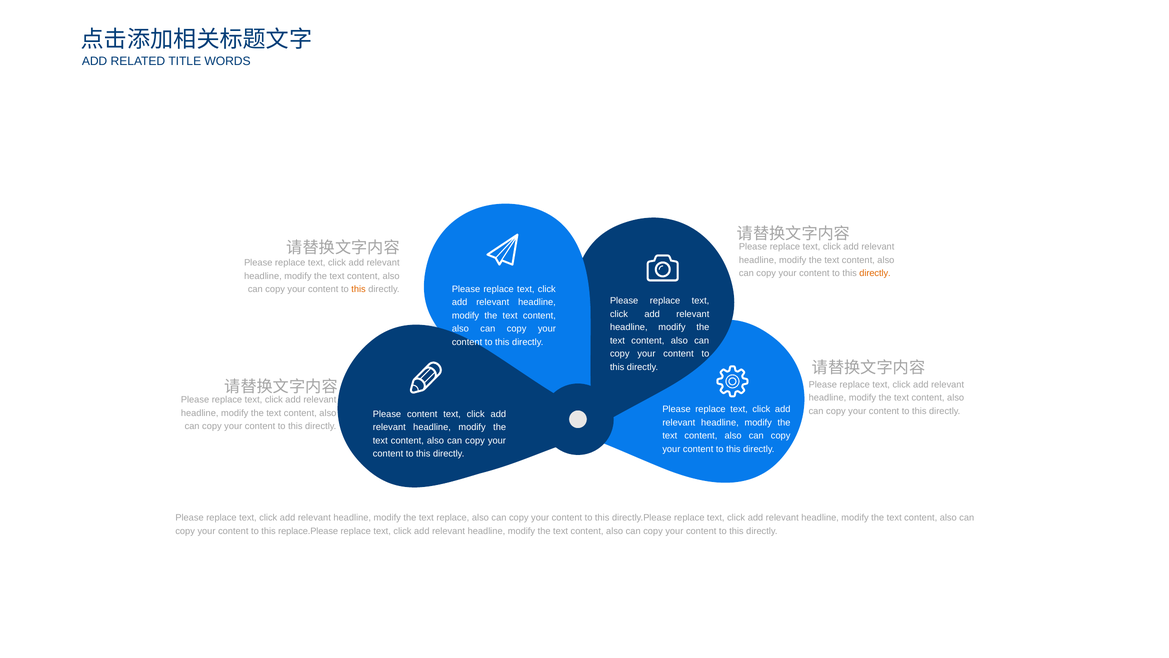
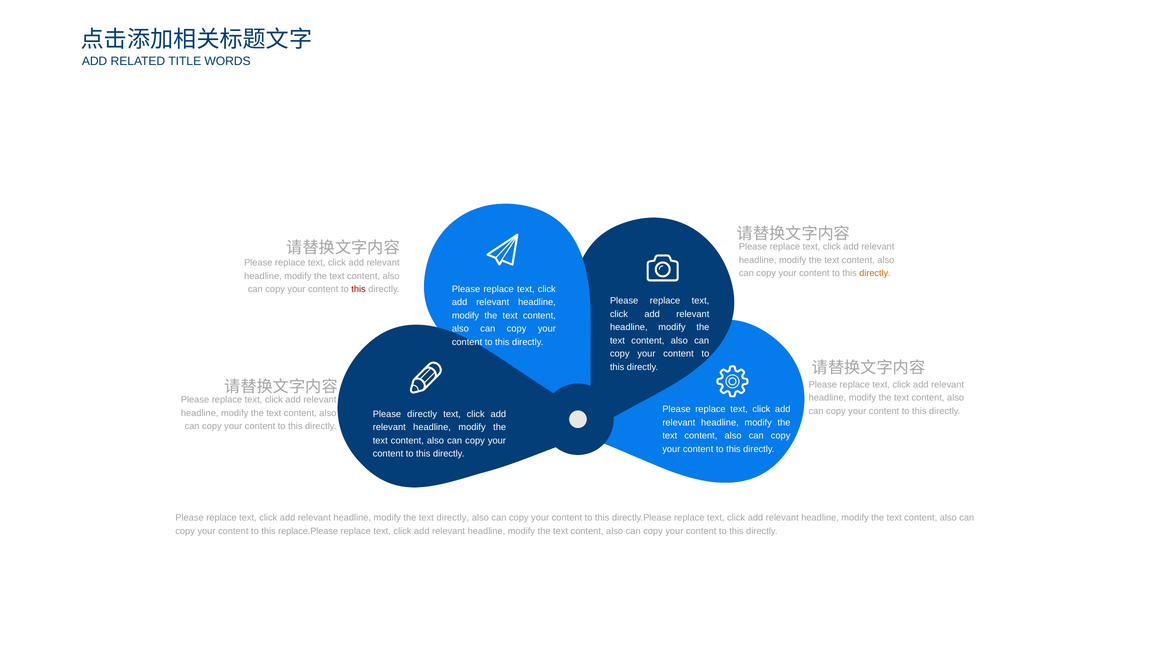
this at (359, 289) colour: orange -> red
Please content: content -> directly
text replace: replace -> directly
